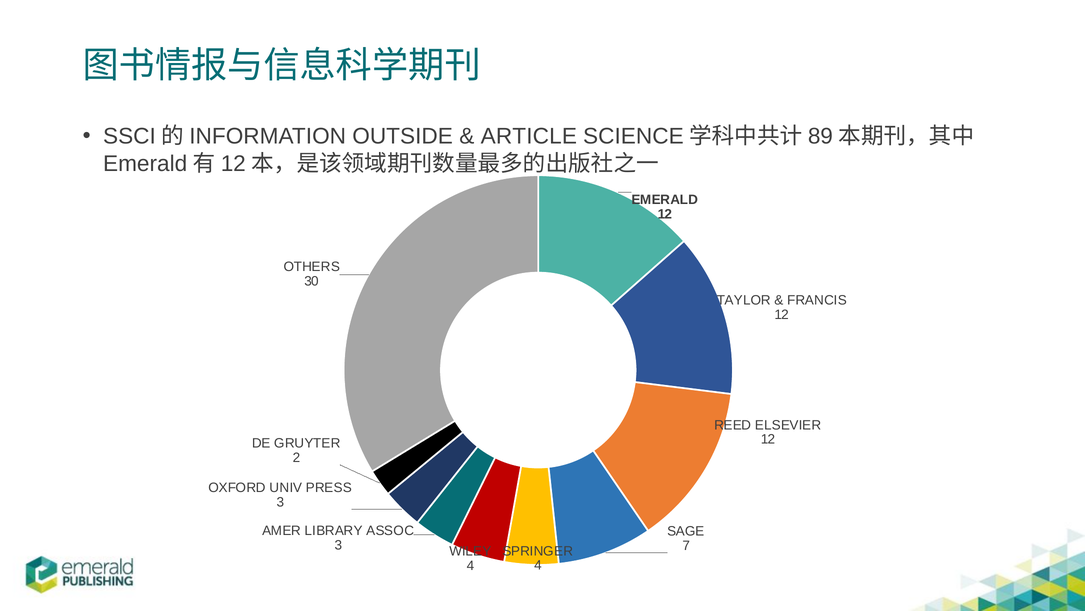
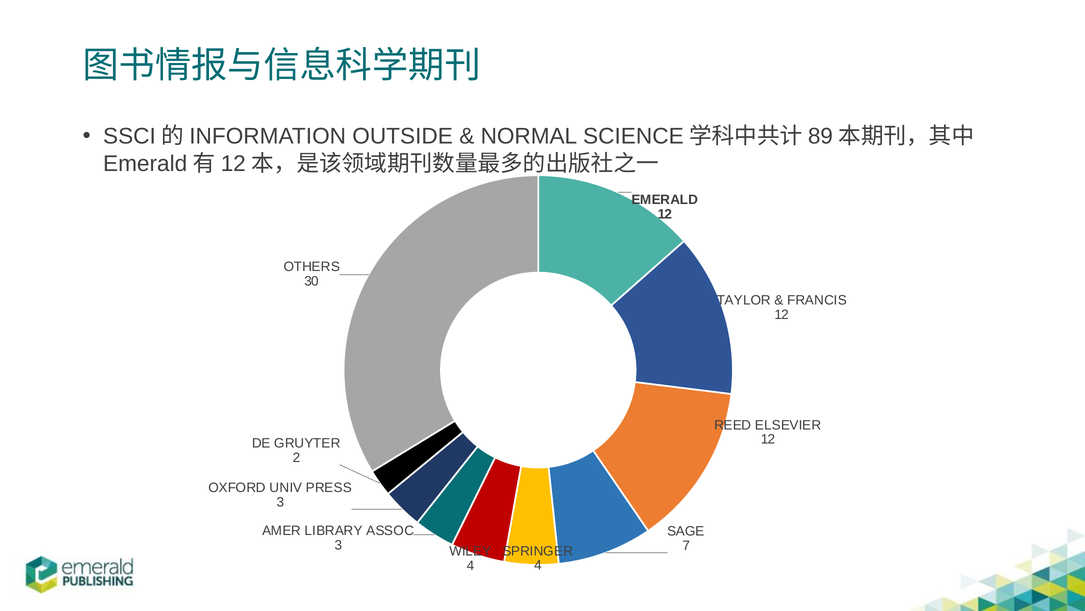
ARTICLE: ARTICLE -> NORMAL
